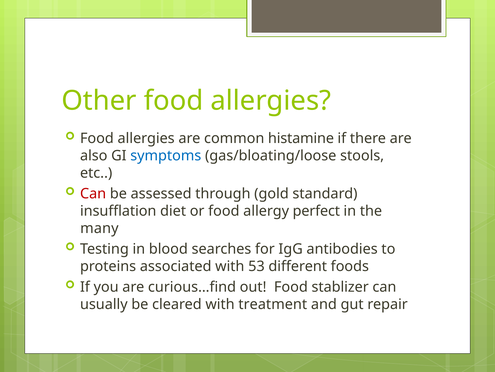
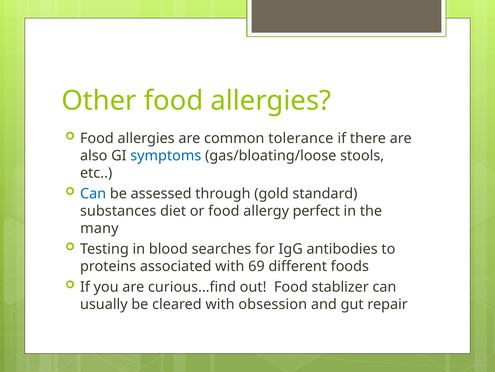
histamine: histamine -> tolerance
Can at (93, 193) colour: red -> blue
insufflation: insufflation -> substances
53: 53 -> 69
treatment: treatment -> obsession
